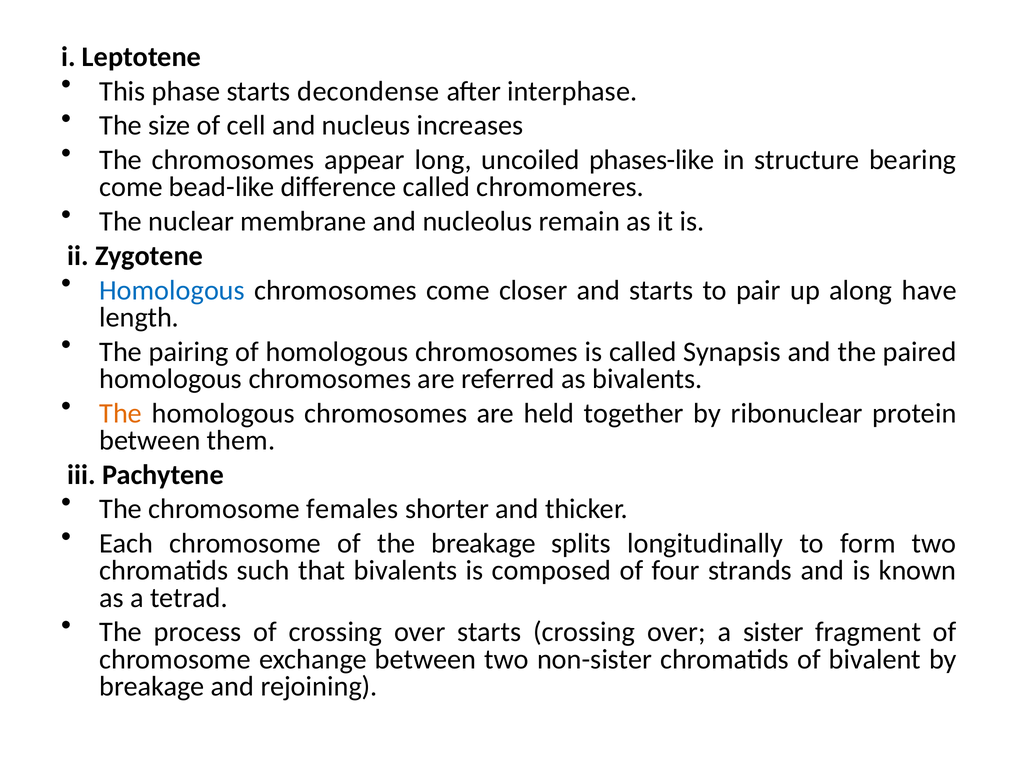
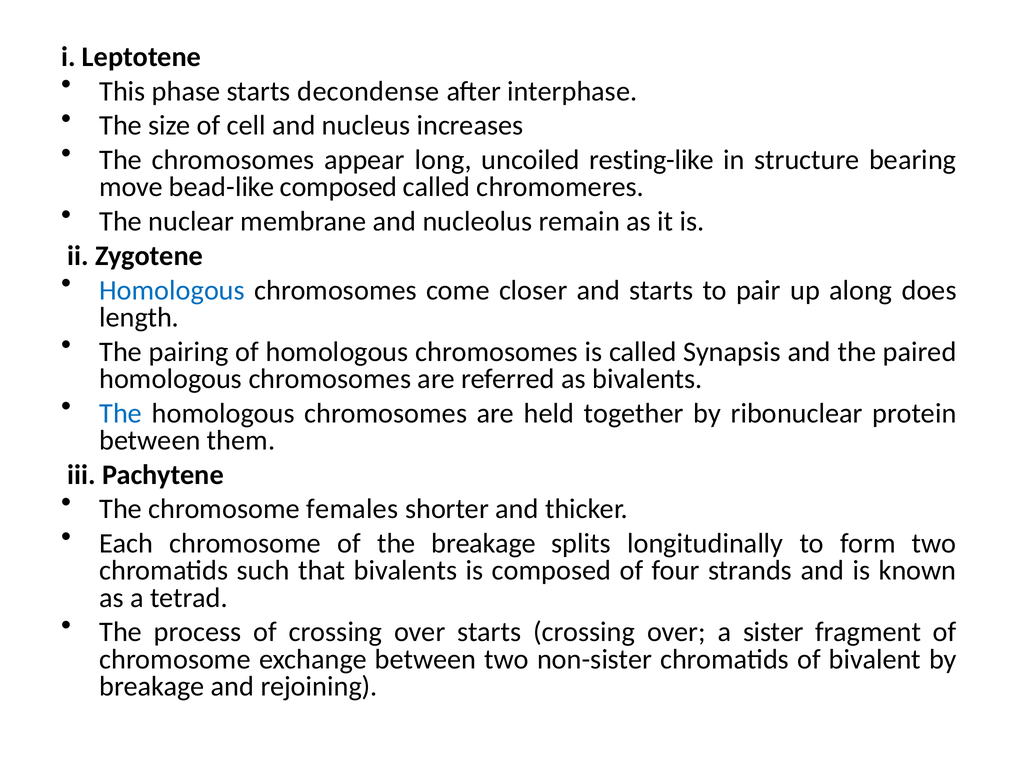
phases-like: phases-like -> resting-like
come at (131, 187): come -> move
bead-like difference: difference -> composed
have: have -> does
The at (121, 413) colour: orange -> blue
